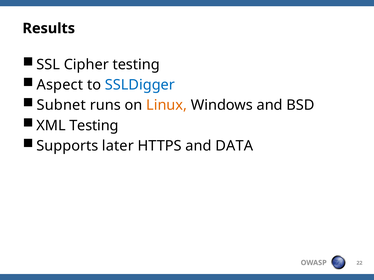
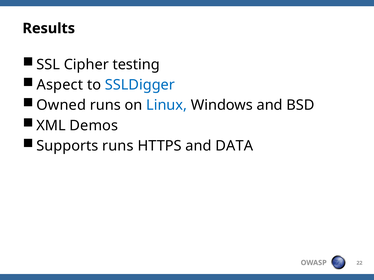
Subnet: Subnet -> Owned
Linux colour: orange -> blue
XML Testing: Testing -> Demos
Supports later: later -> runs
